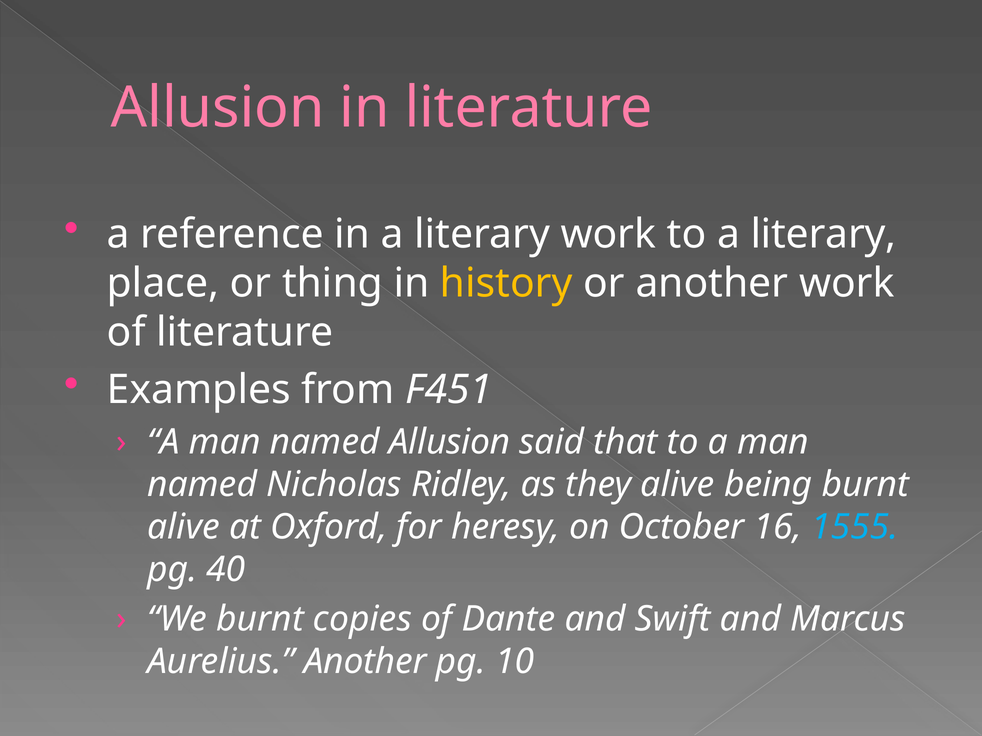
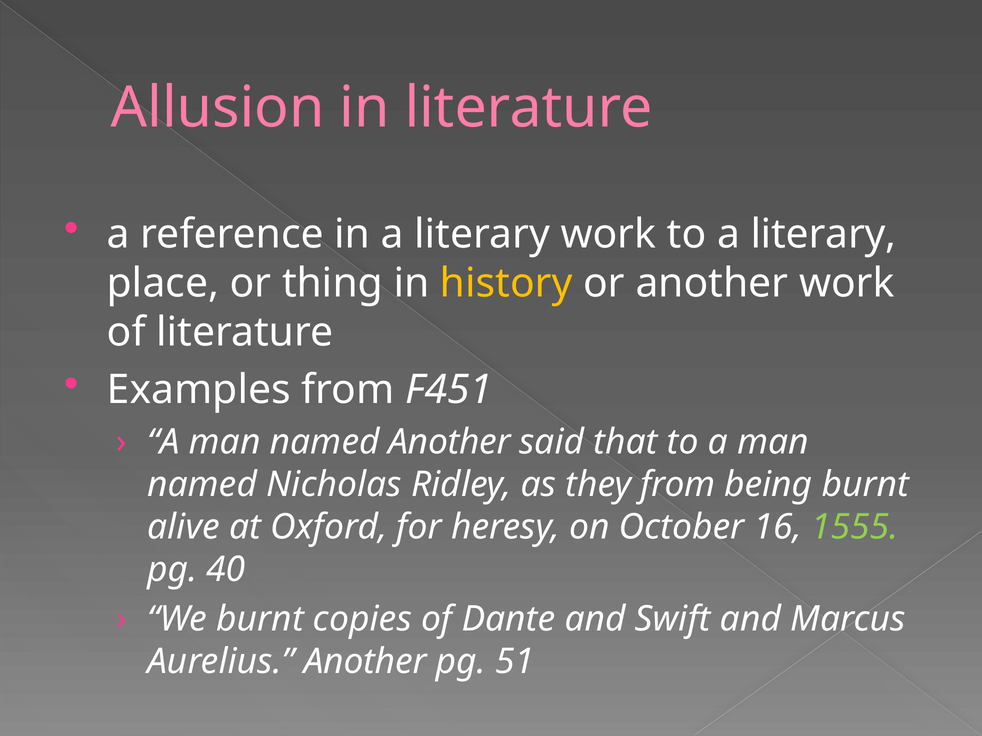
named Allusion: Allusion -> Another
they alive: alive -> from
1555 colour: light blue -> light green
10: 10 -> 51
